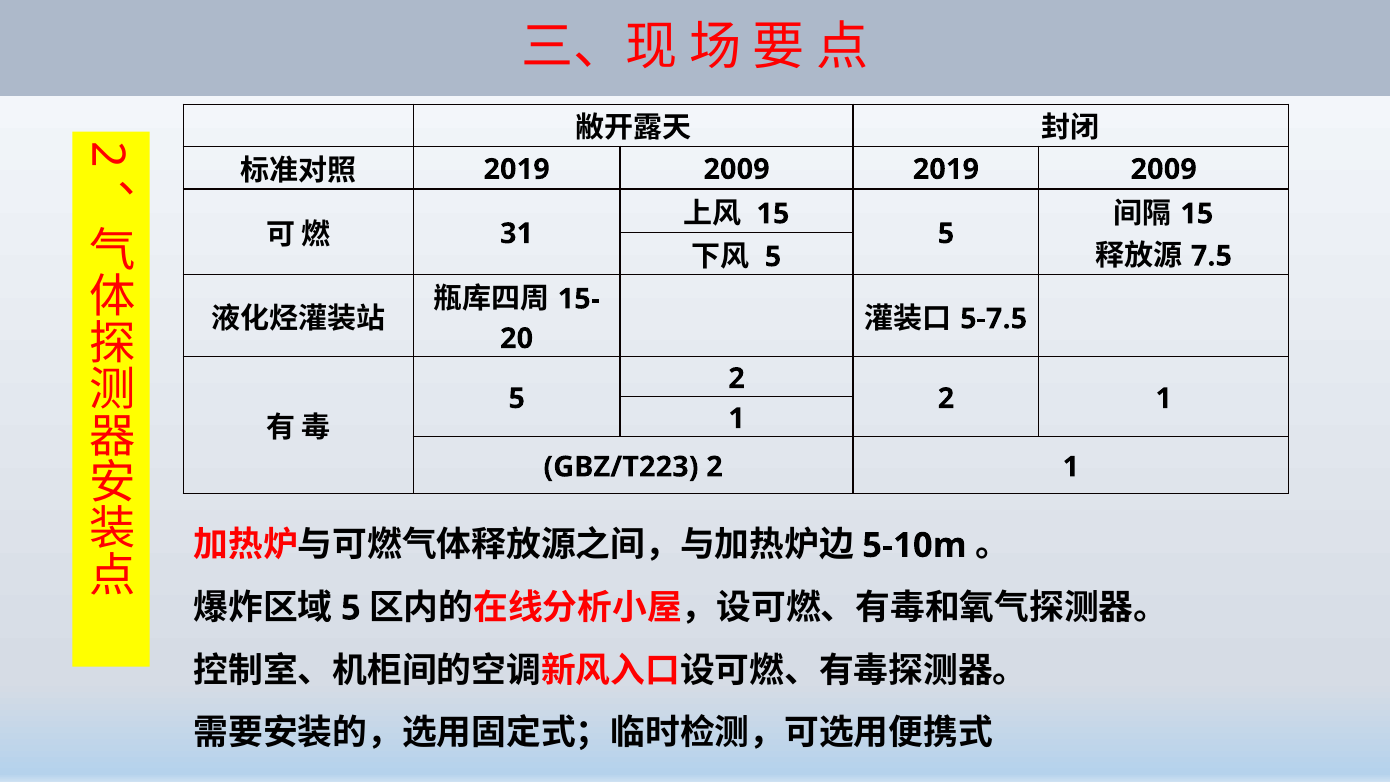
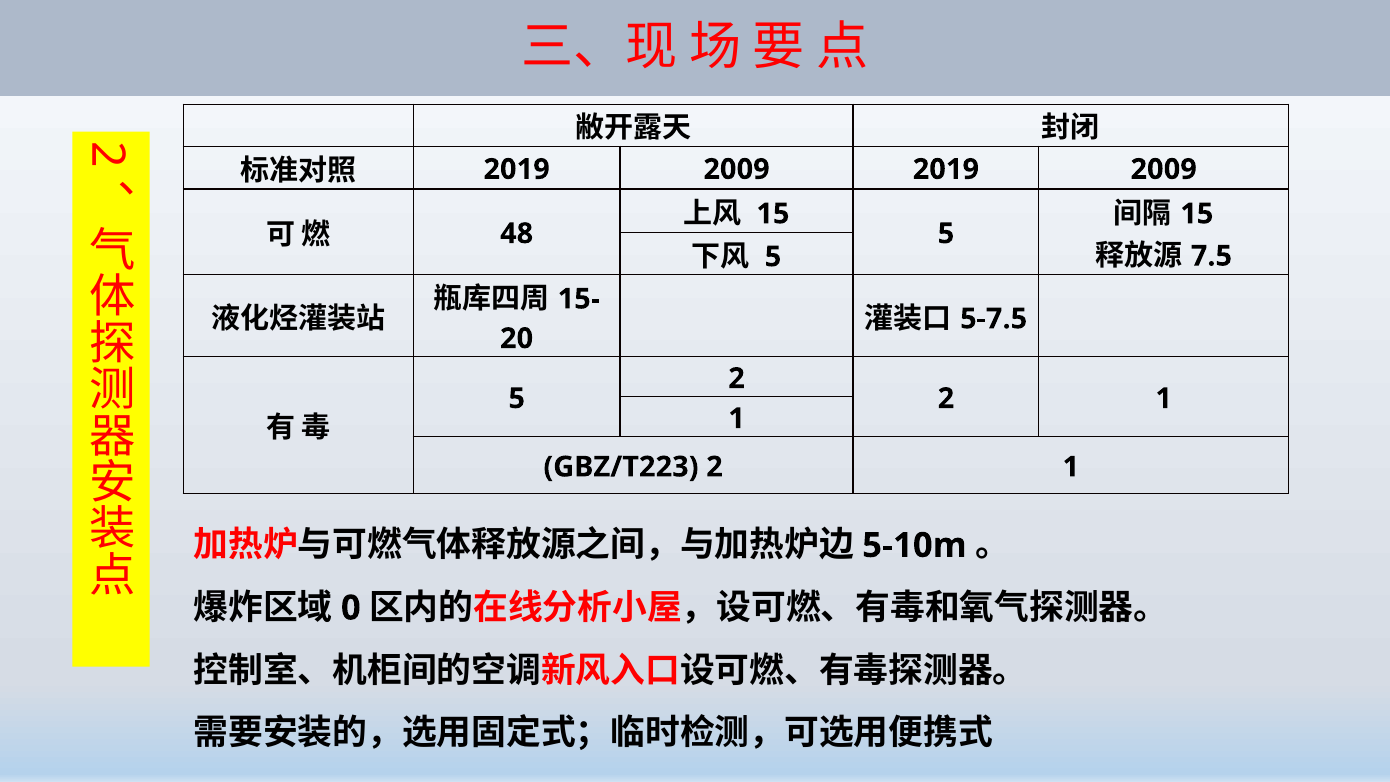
31: 31 -> 48
5 at (351, 608): 5 -> 0
